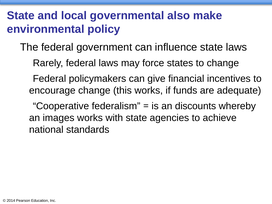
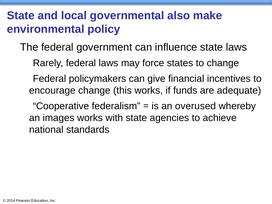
discounts: discounts -> overused
